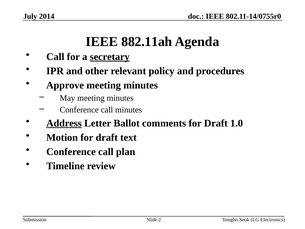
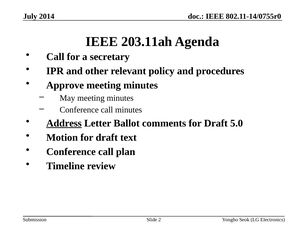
882.11ah: 882.11ah -> 203.11ah
secretary underline: present -> none
1.0: 1.0 -> 5.0
